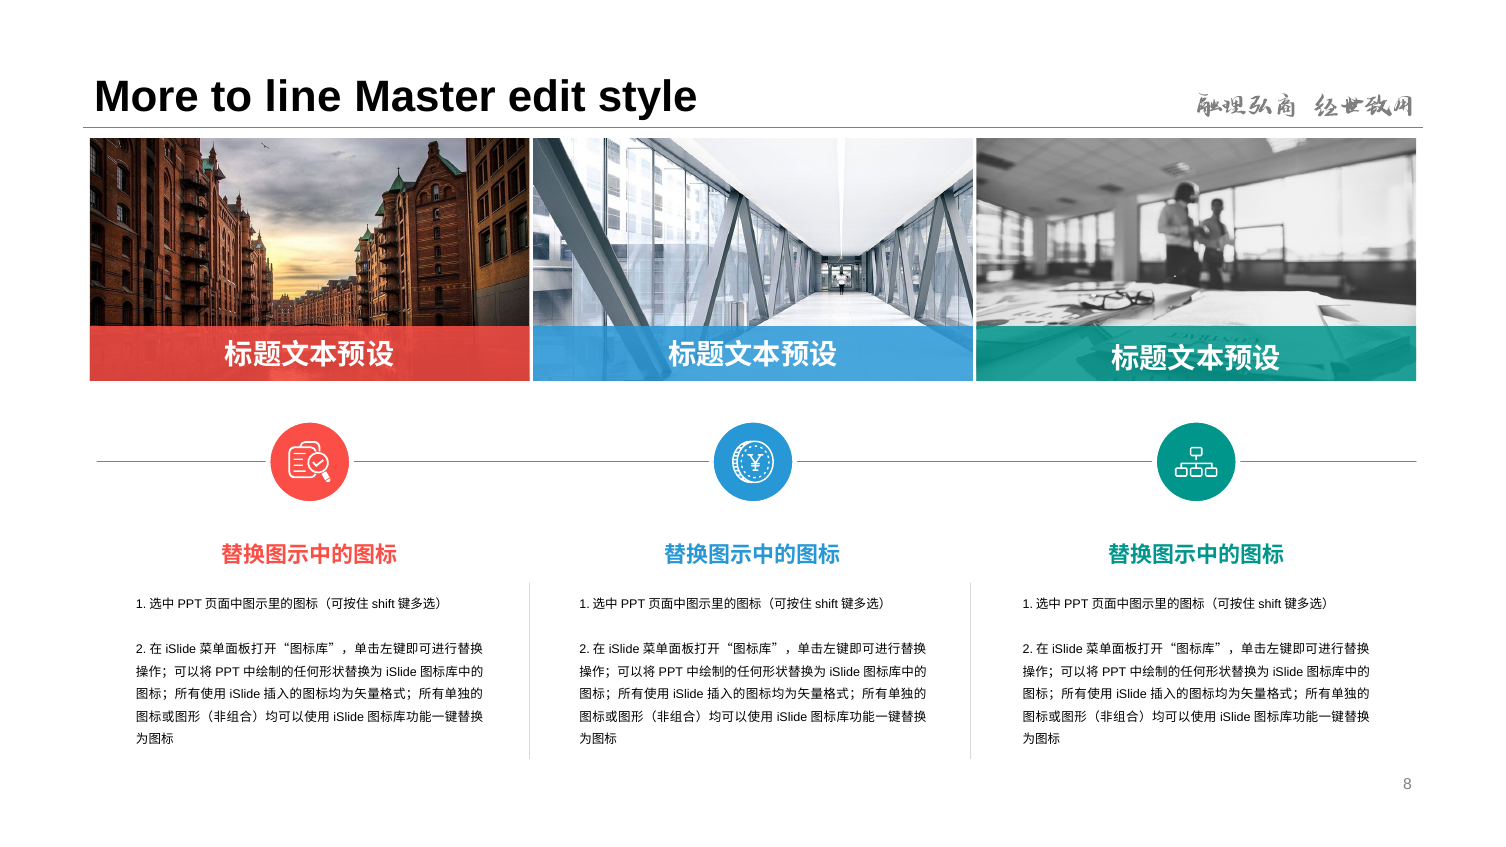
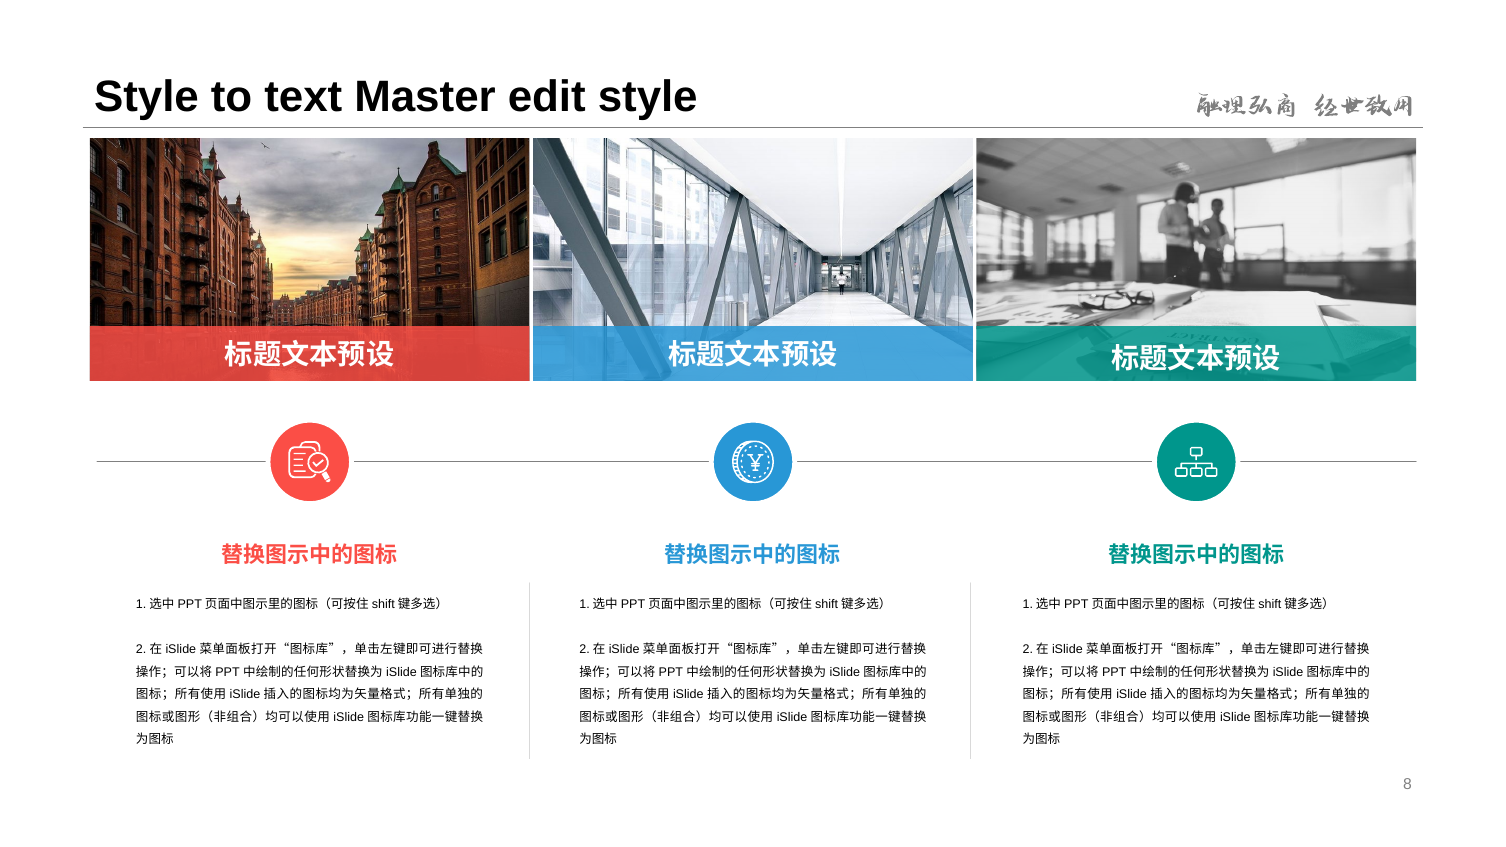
More at (146, 97): More -> Style
line: line -> text
